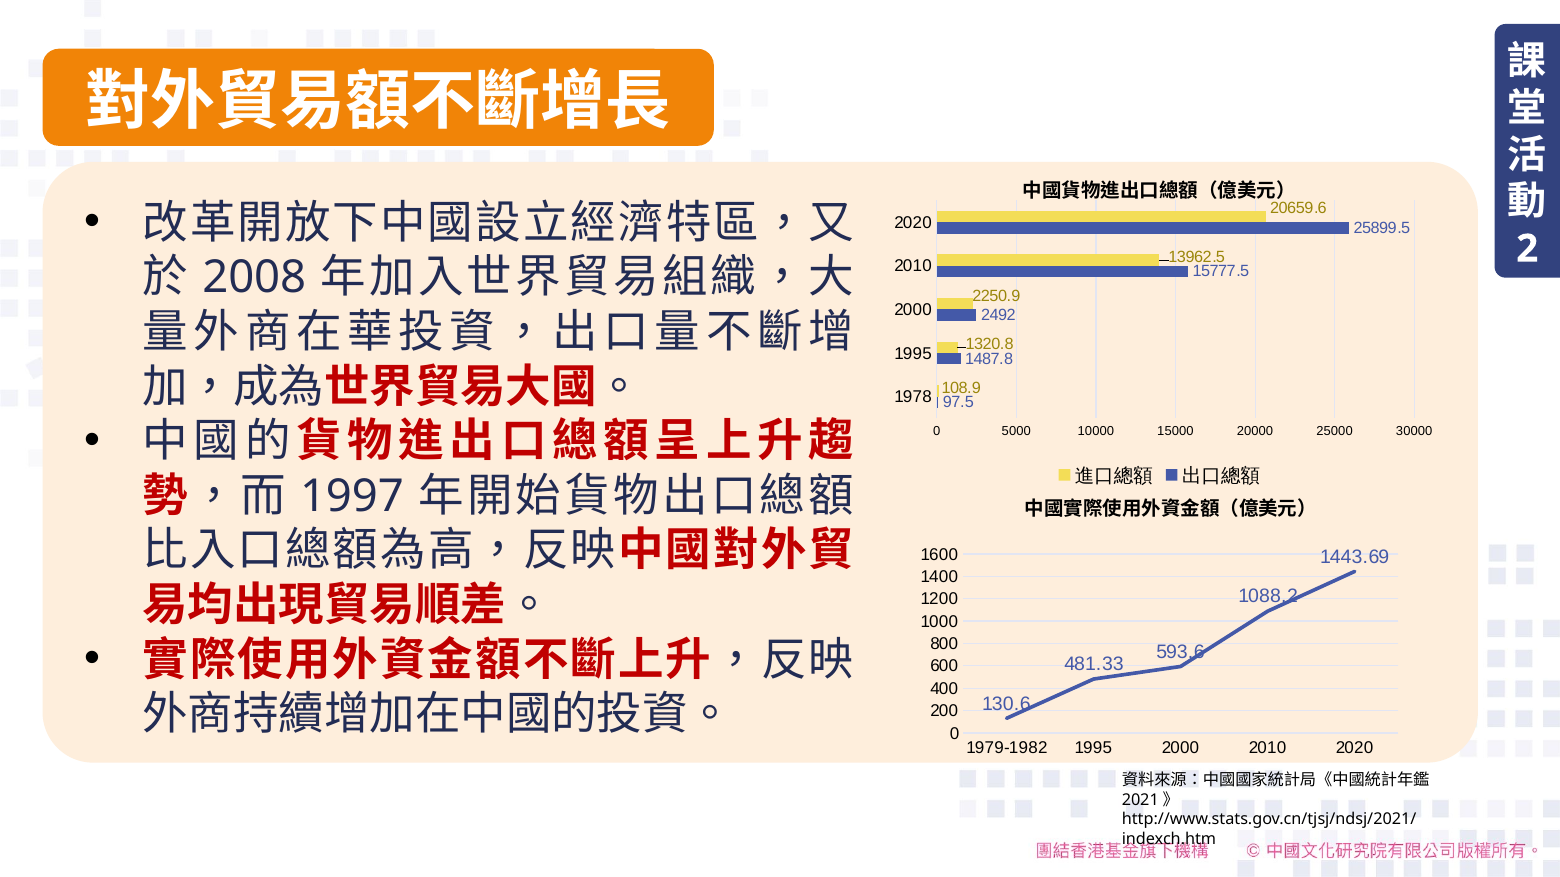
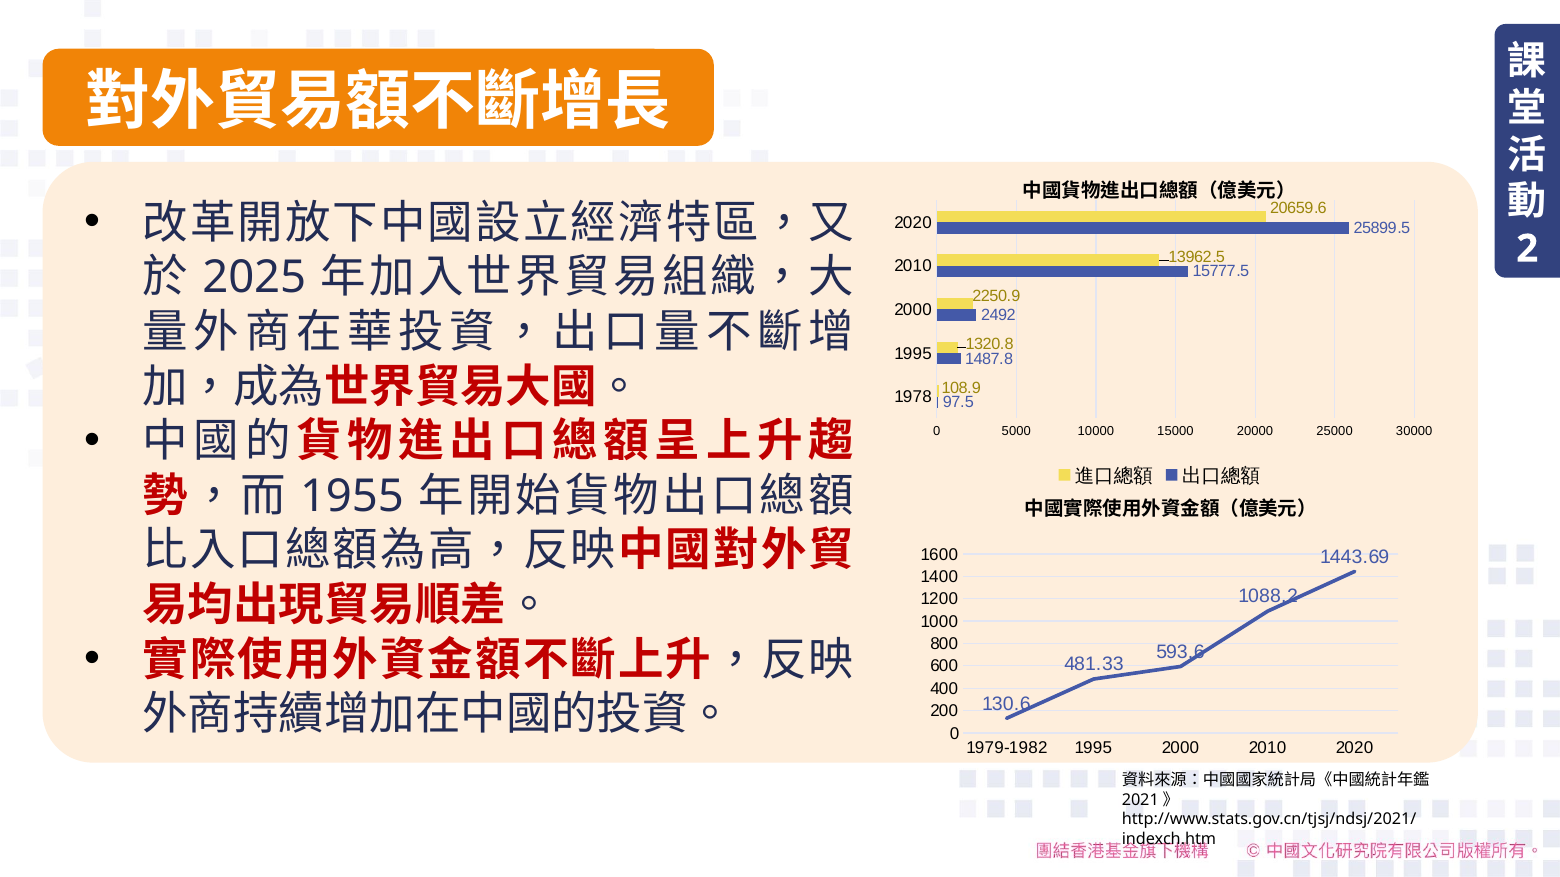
2008: 2008 -> 2025
1997: 1997 -> 1955
